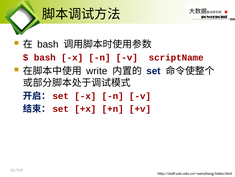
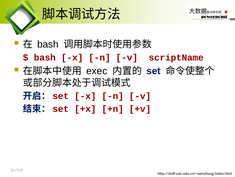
write: write -> exec
